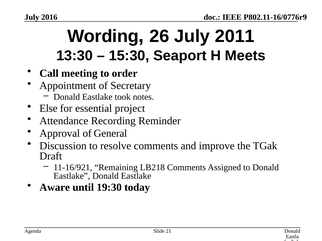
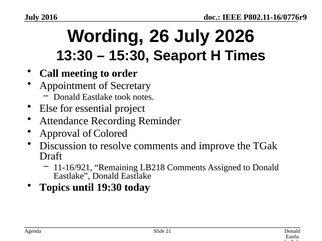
2011: 2011 -> 2026
Meets: Meets -> Times
General: General -> Colored
Aware: Aware -> Topics
